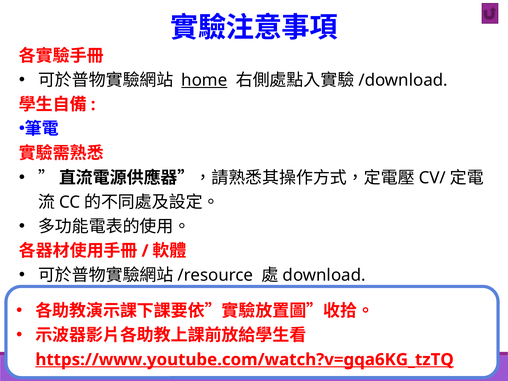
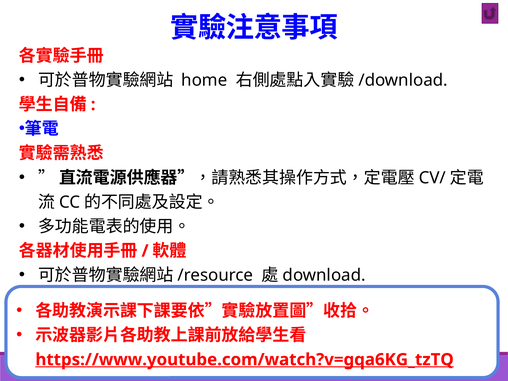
home underline: present -> none
